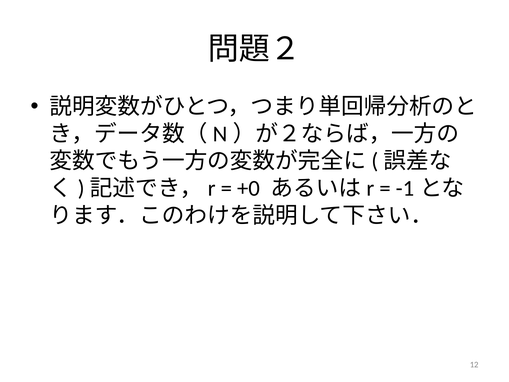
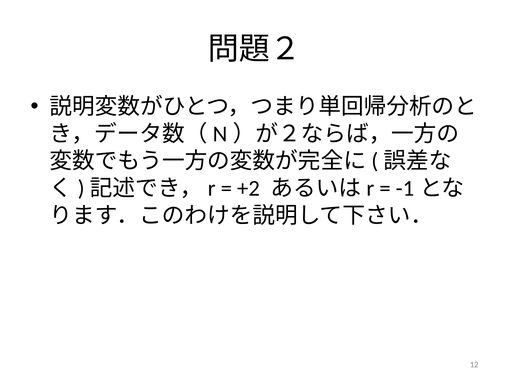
+0: +0 -> +2
